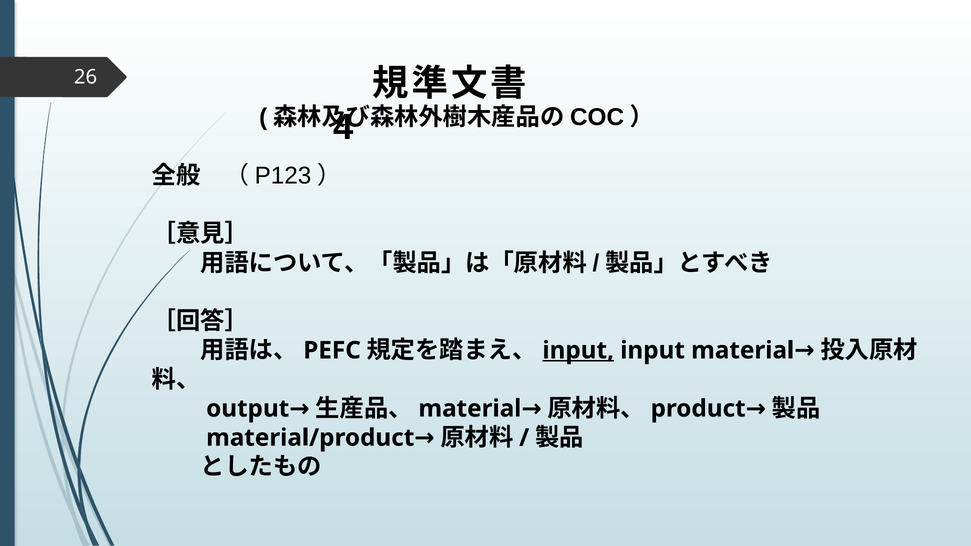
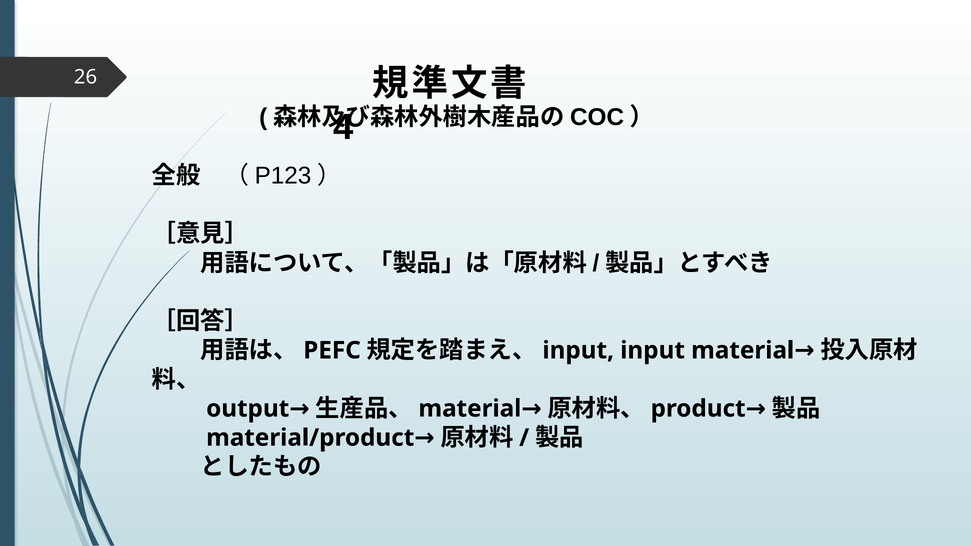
input at (578, 350) underline: present -> none
